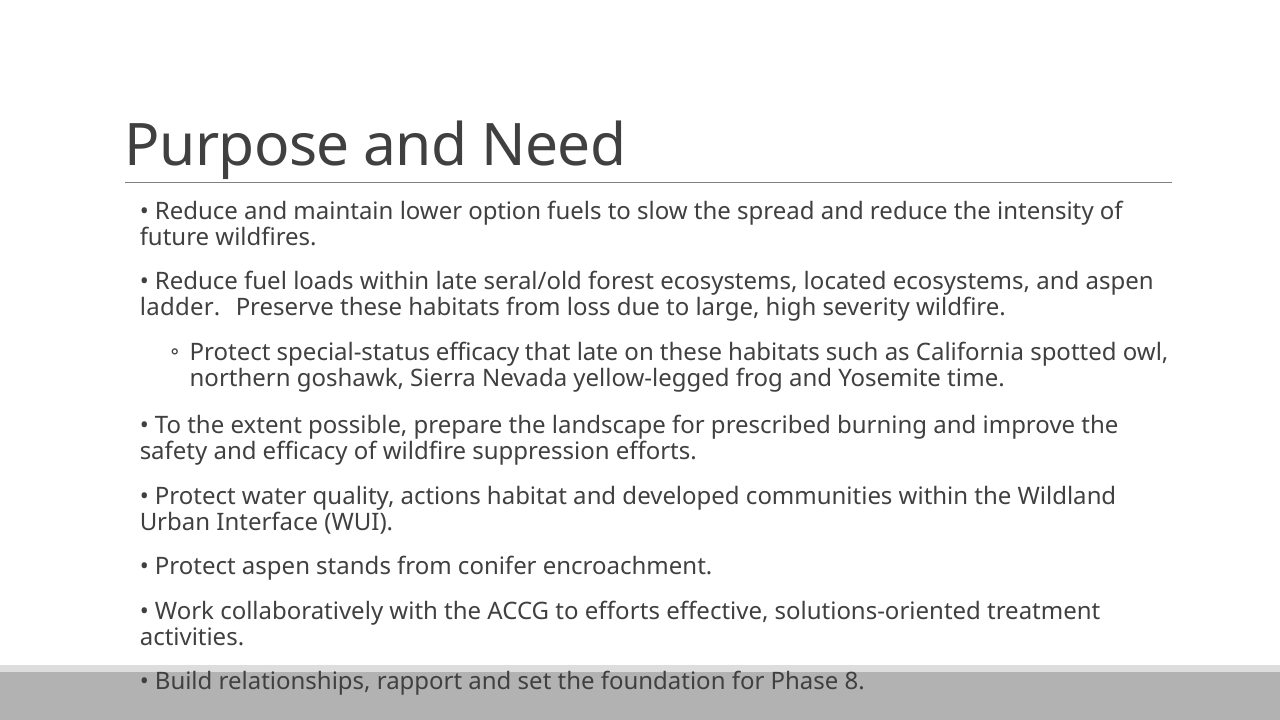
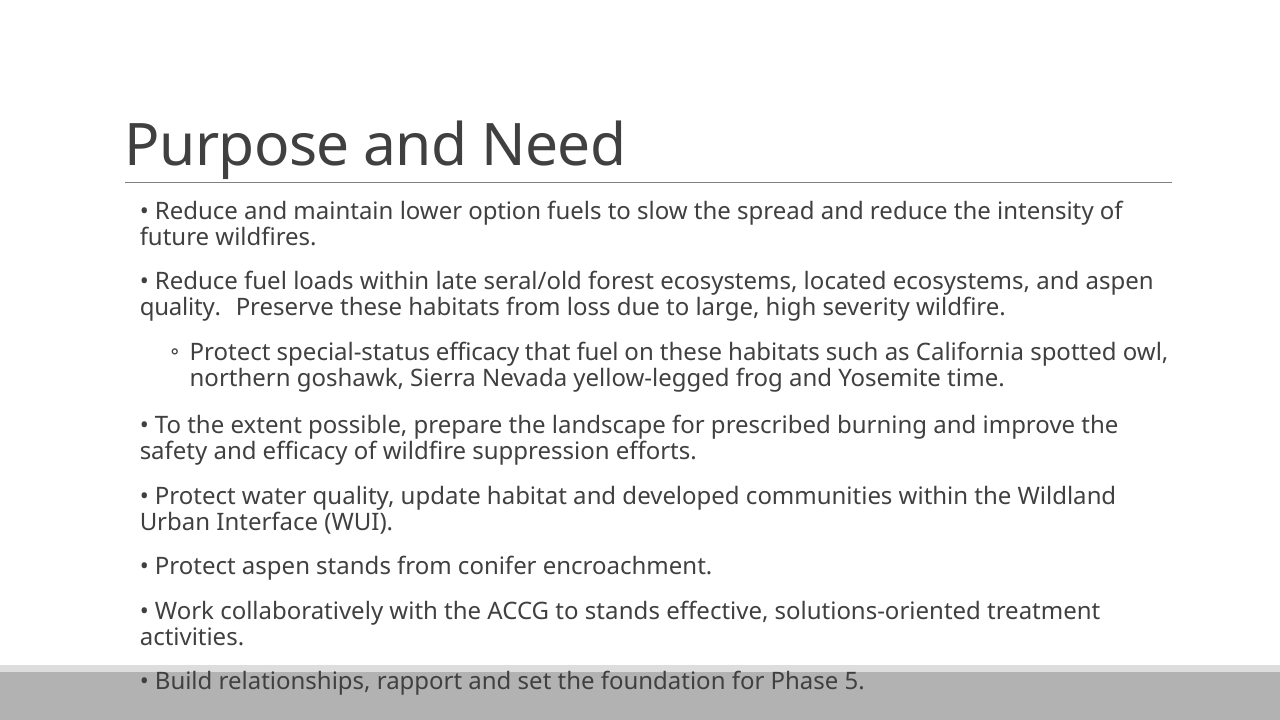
ladder at (180, 308): ladder -> quality
that late: late -> fuel
actions: actions -> update
to efforts: efforts -> stands
8: 8 -> 5
